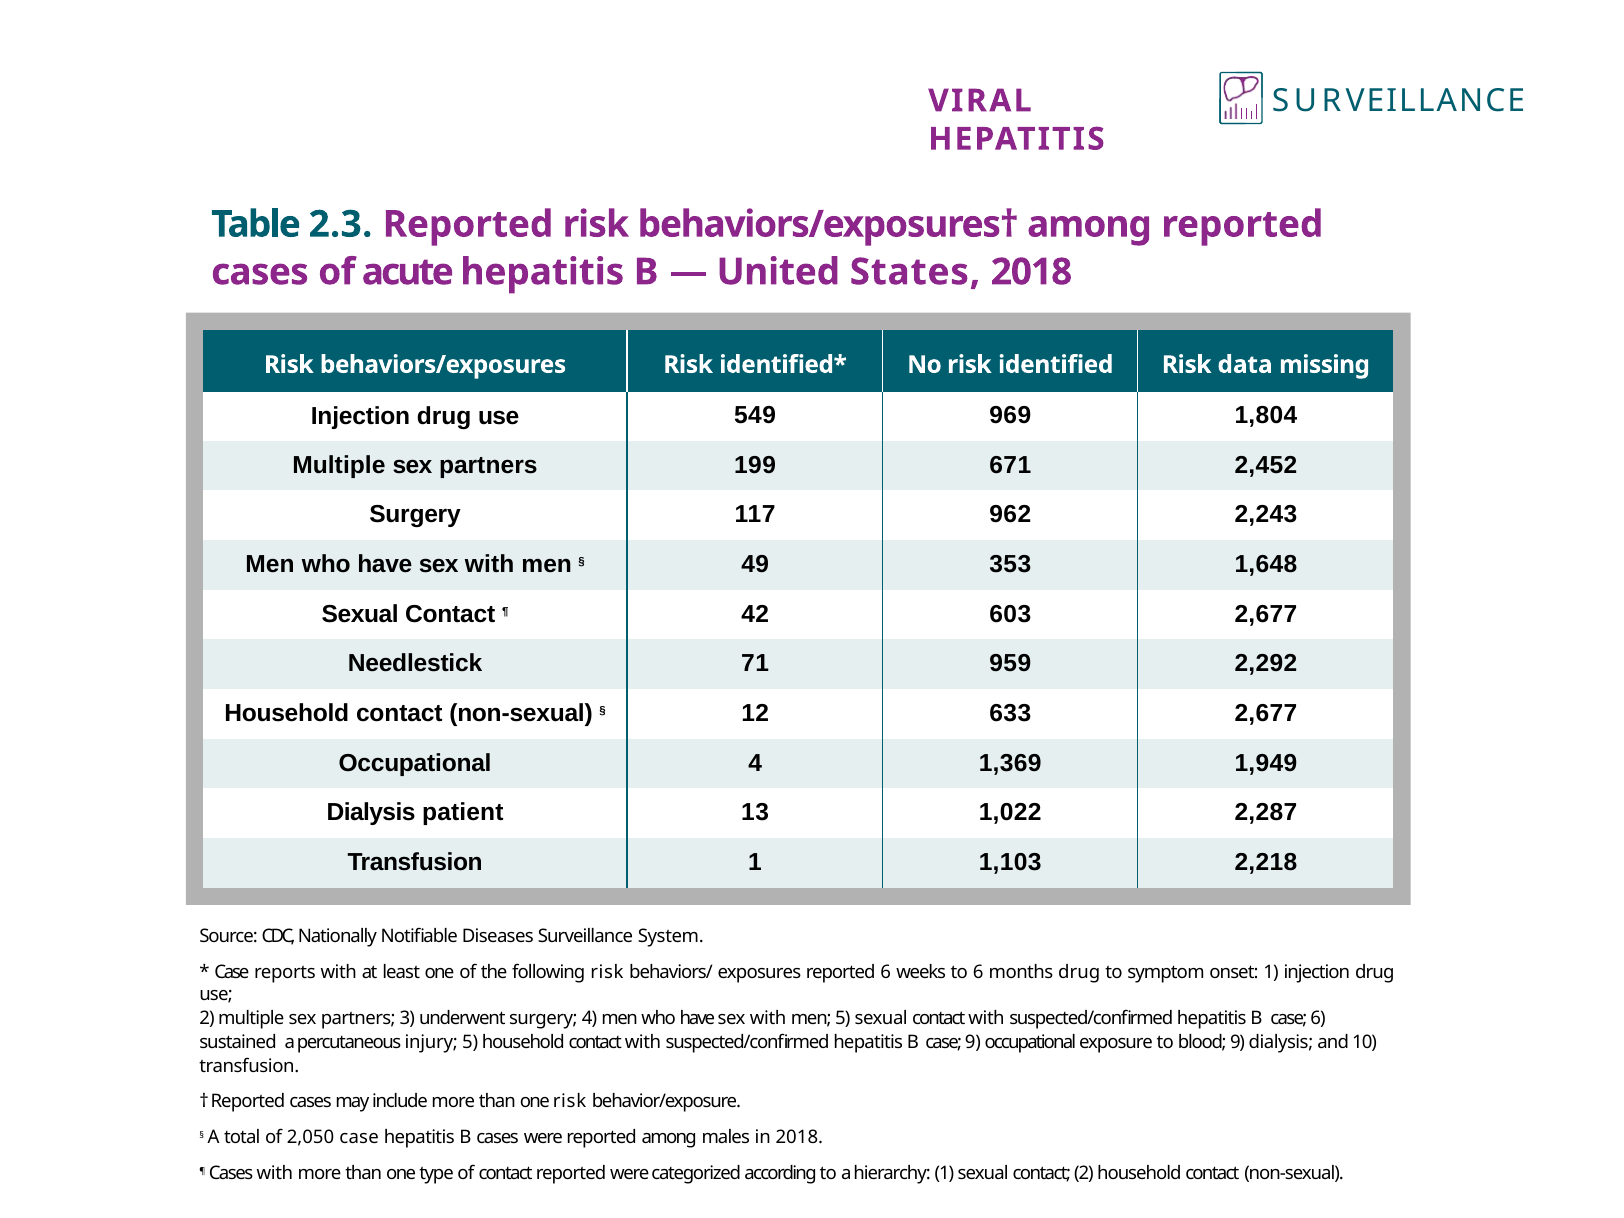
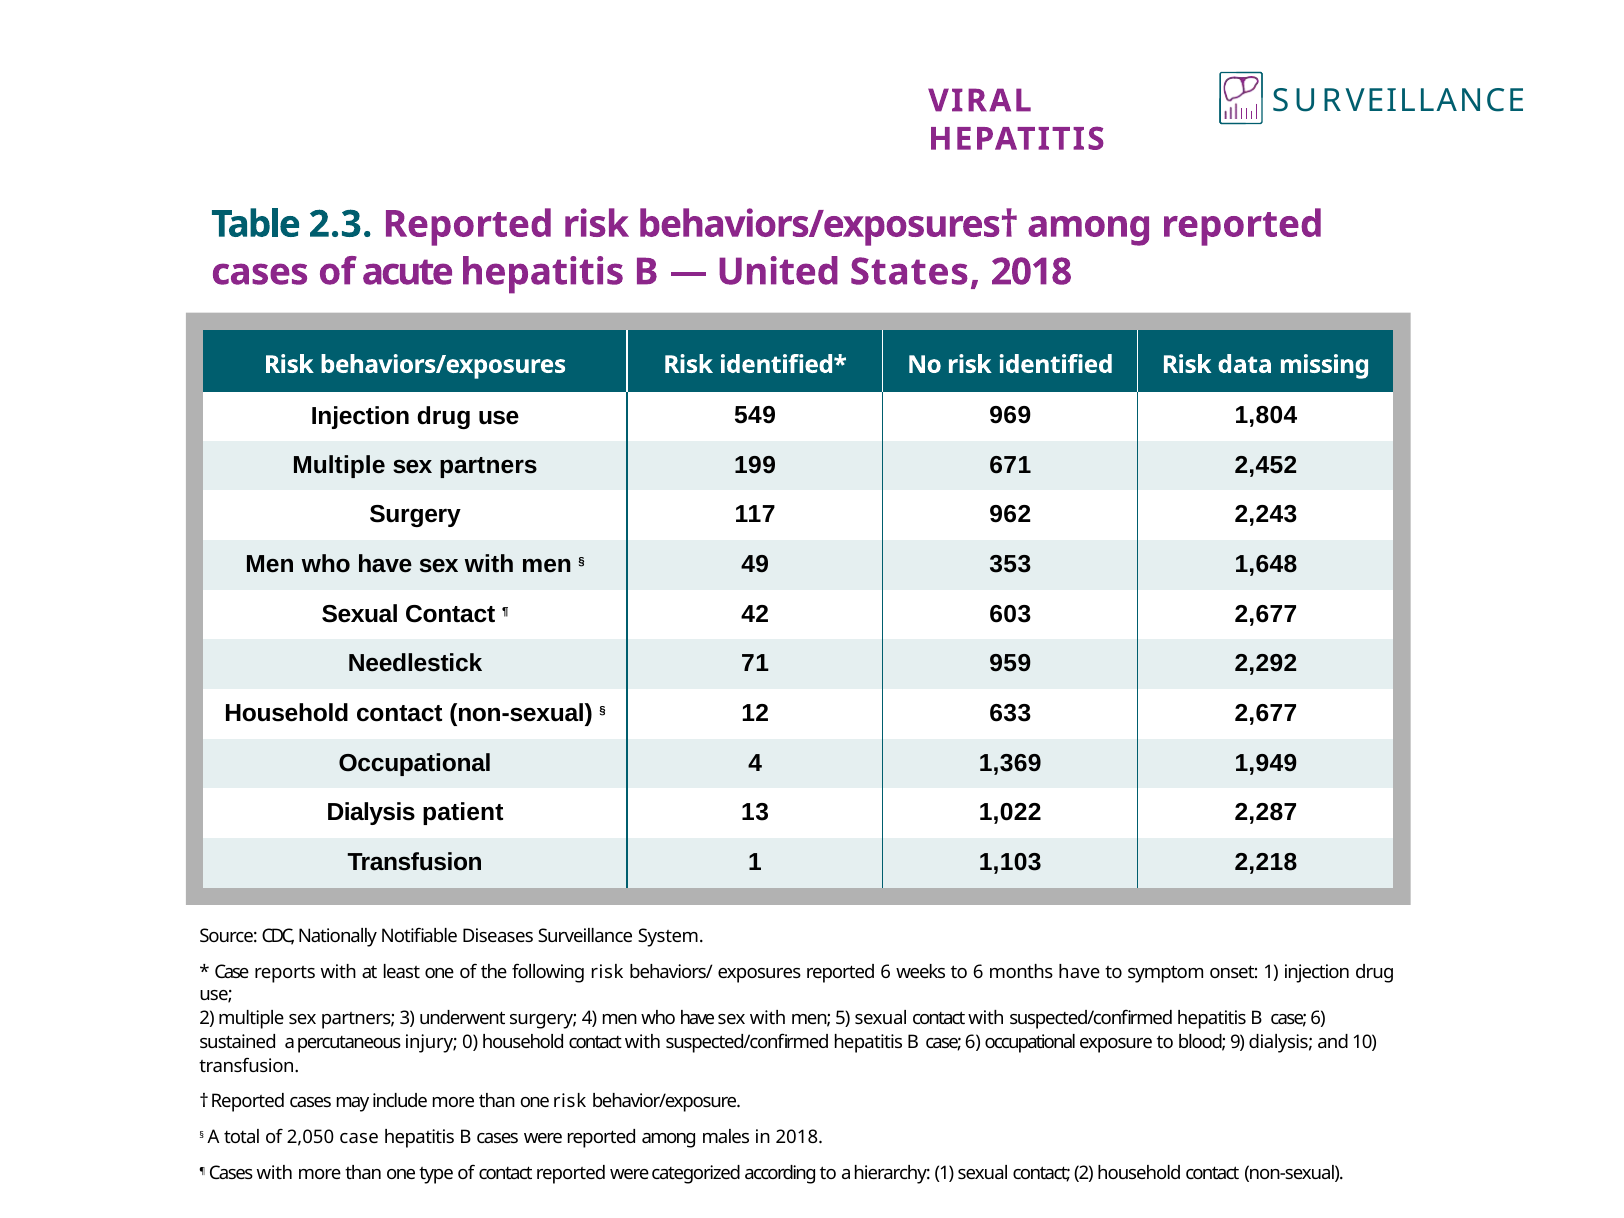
months drug: drug -> have
injury 5: 5 -> 0
9 at (973, 1042): 9 -> 6
